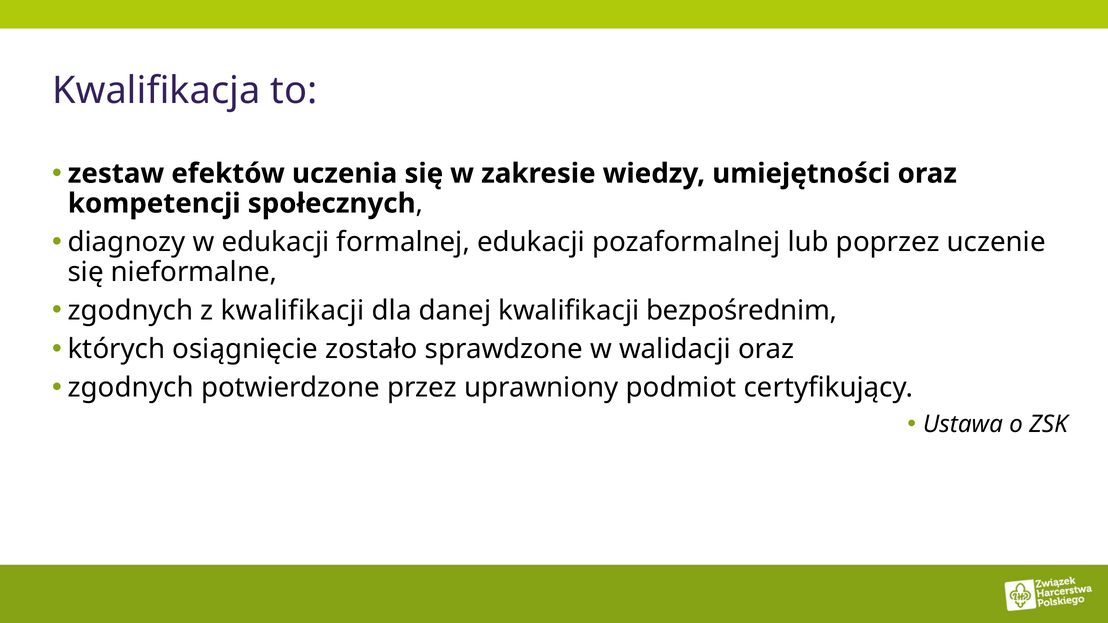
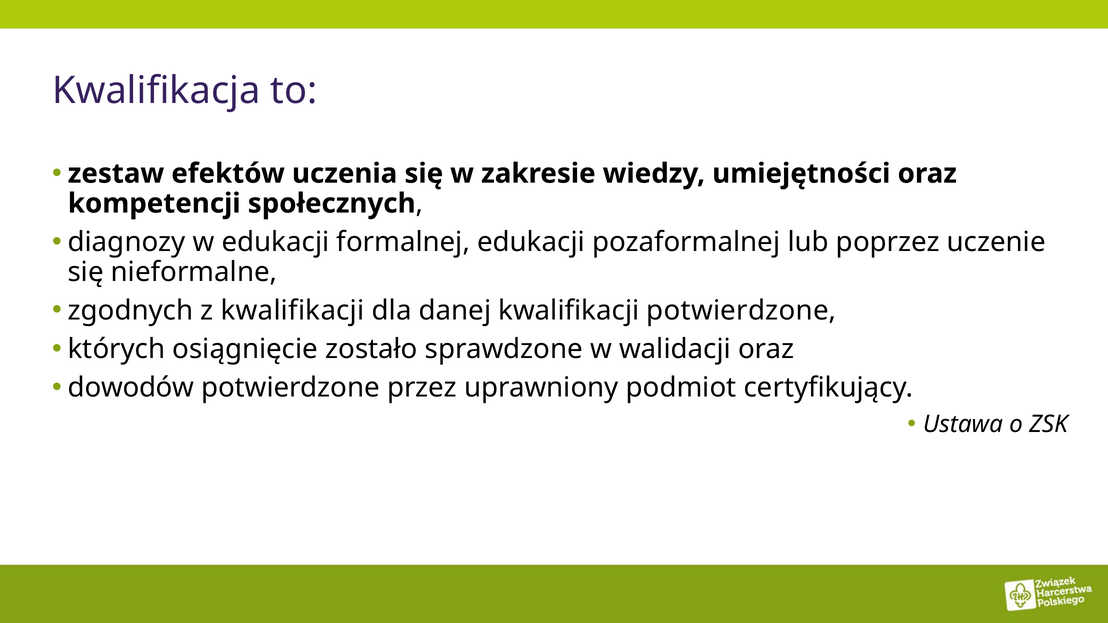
kwalifikacji bezpośrednim: bezpośrednim -> potwierdzone
zgodnych at (131, 388): zgodnych -> dowodów
